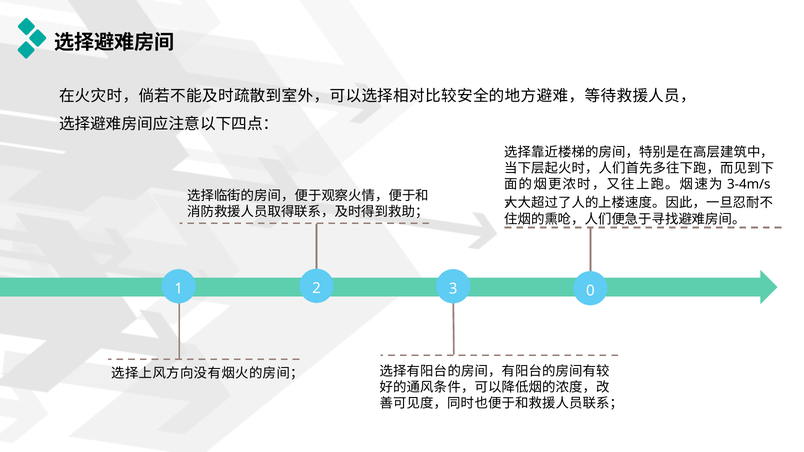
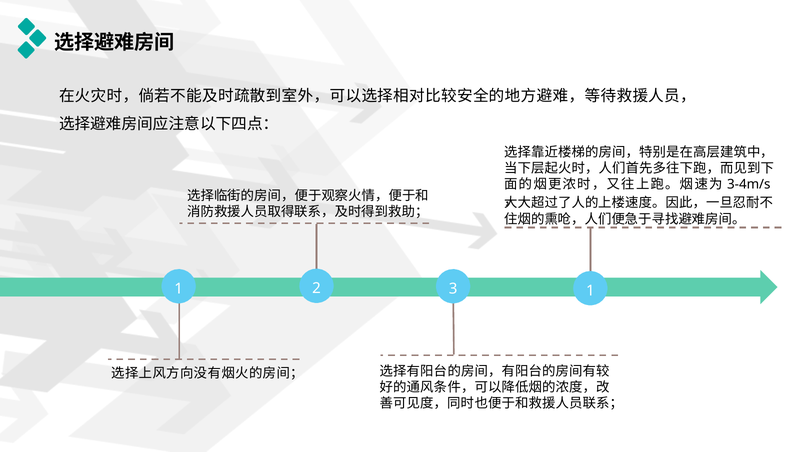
3 0: 0 -> 1
